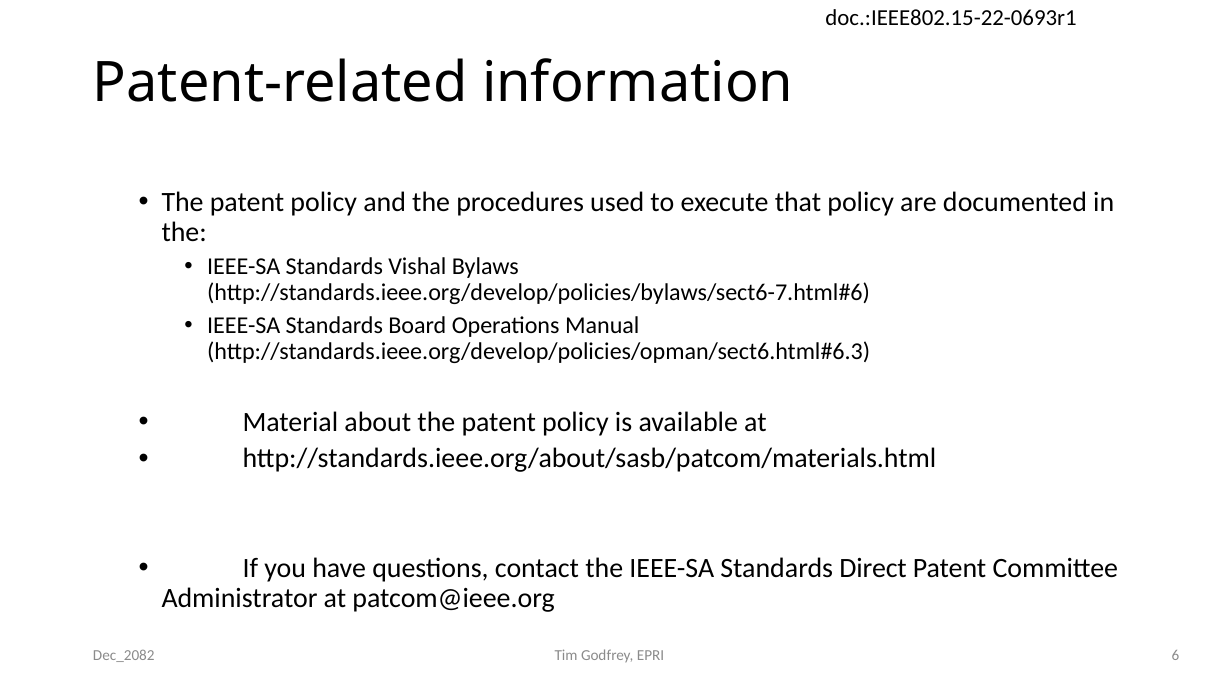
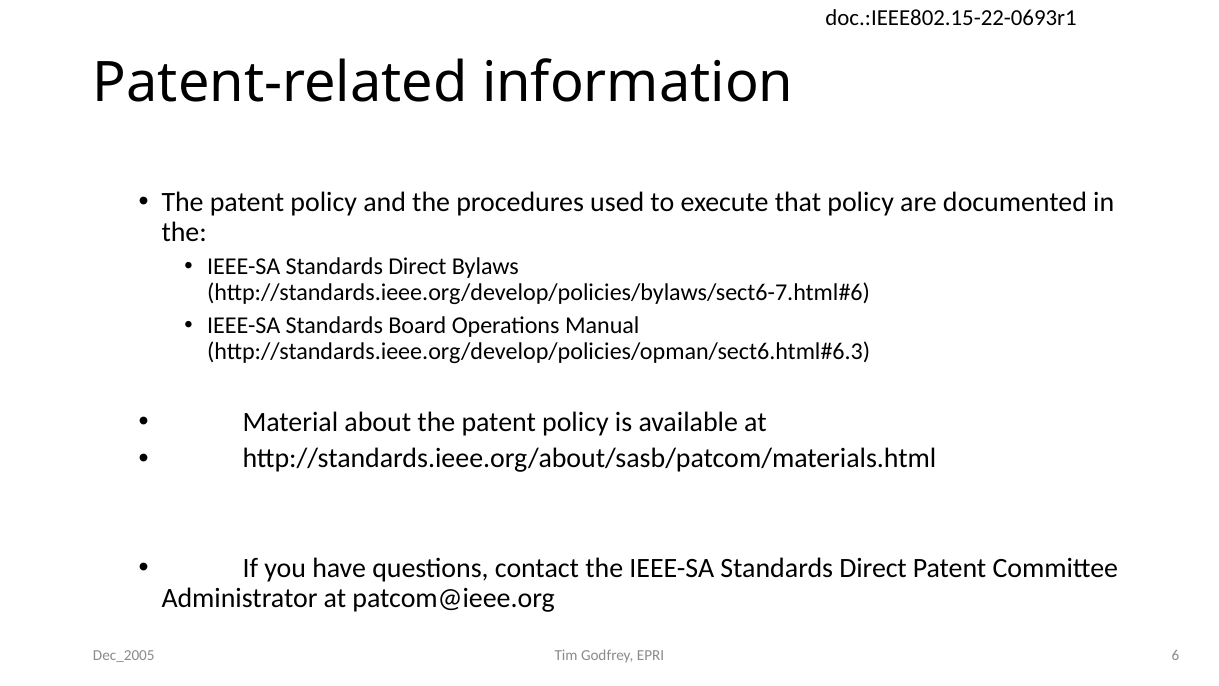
Vishal at (417, 267): Vishal -> Direct
Dec_2082: Dec_2082 -> Dec_2005
